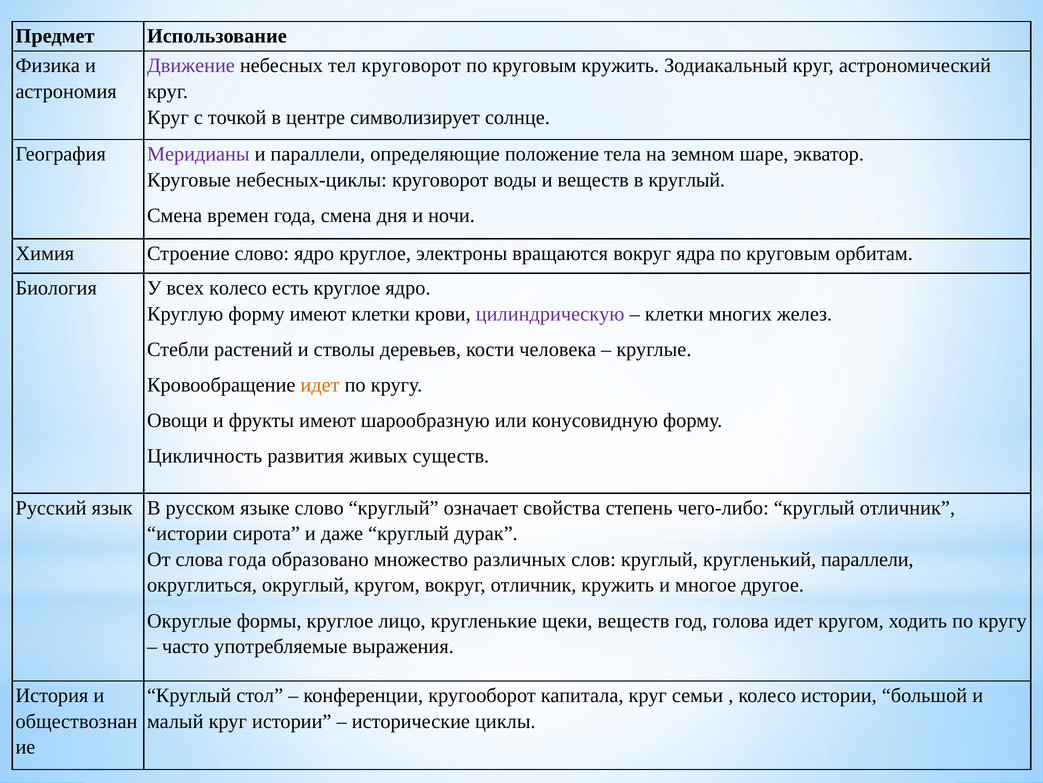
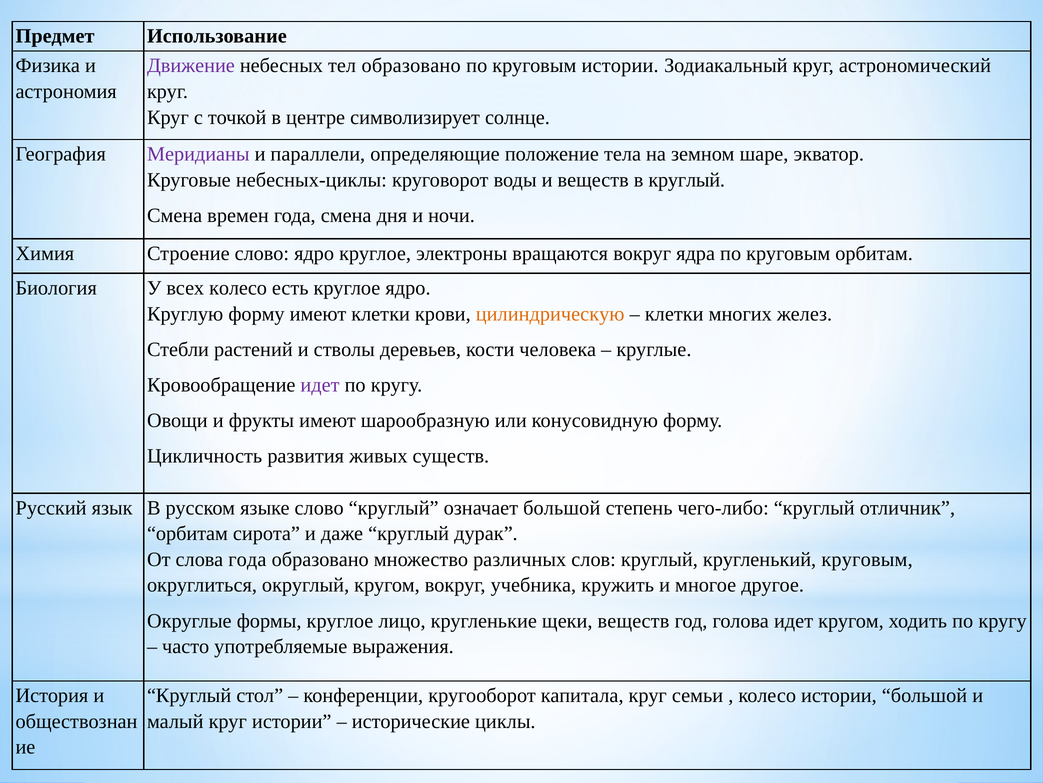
тел круговорот: круговорот -> образовано
круговым кружить: кружить -> истории
цилиндрическую colour: purple -> orange
идет at (320, 385) colour: orange -> purple
означает свойства: свойства -> большой
истории at (187, 533): истории -> орбитам
кругленький параллели: параллели -> круговым
вокруг отличник: отличник -> учебника
